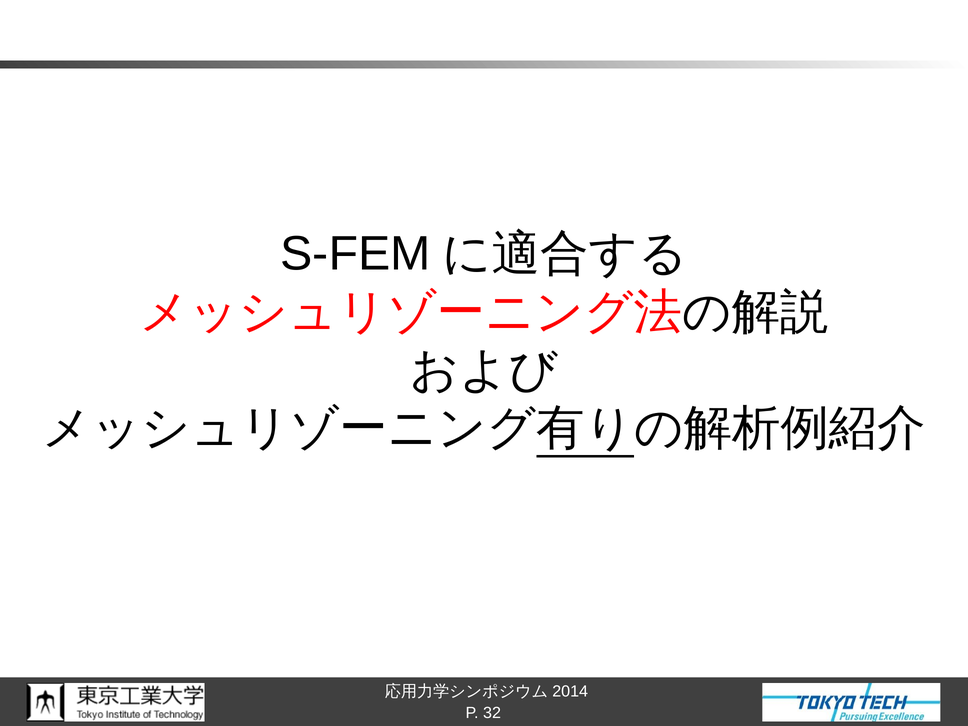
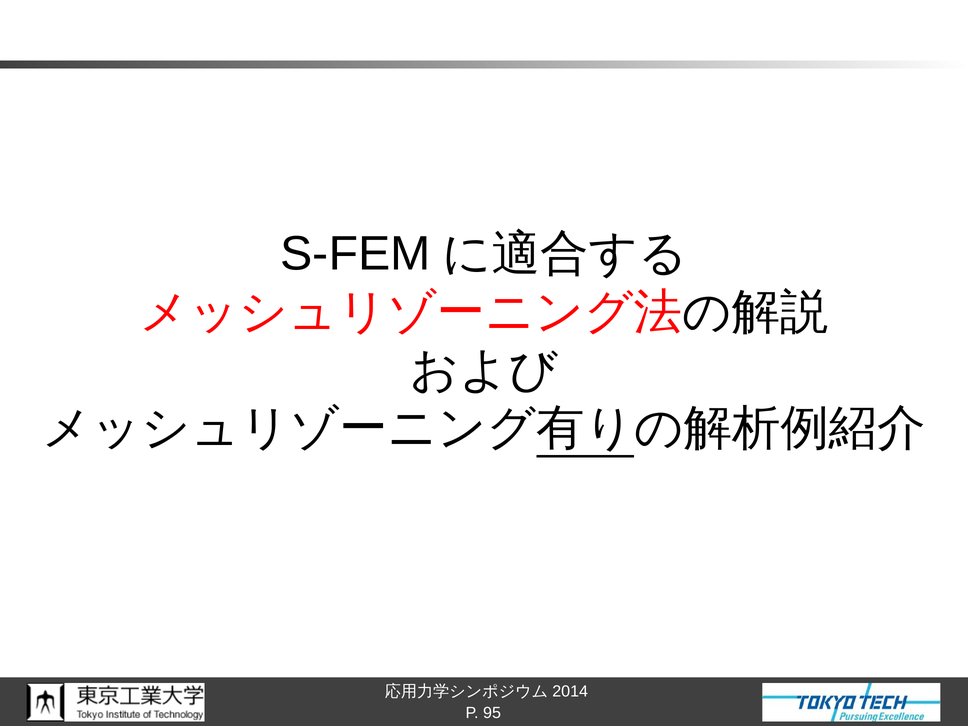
32: 32 -> 95
